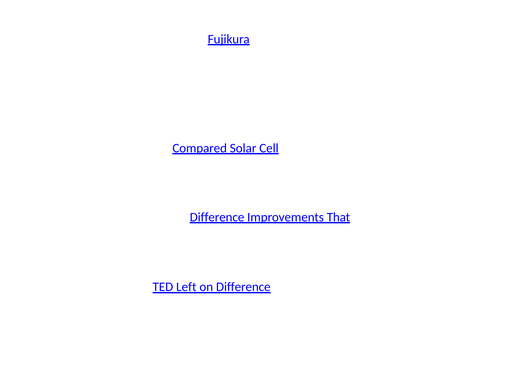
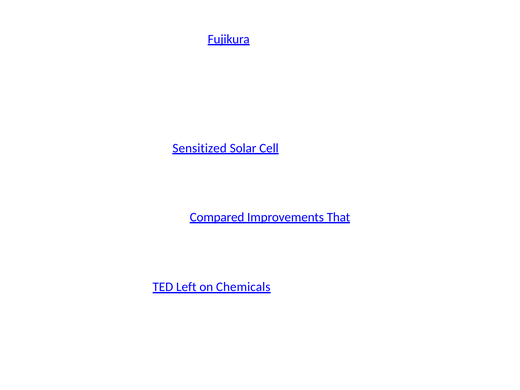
Compared: Compared -> Sensitized
Difference at (217, 217): Difference -> Compared
on Difference: Difference -> Chemicals
